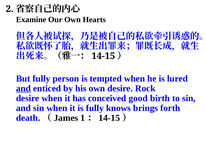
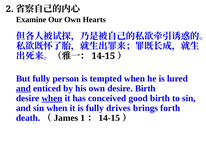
desire Rock: Rock -> Birth
when at (52, 99) underline: none -> present
knows: knows -> drives
